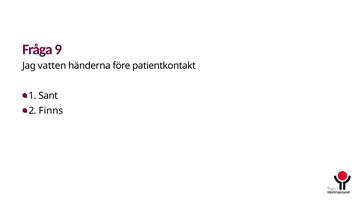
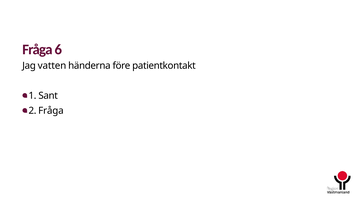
9: 9 -> 6
2 Finns: Finns -> Fråga
